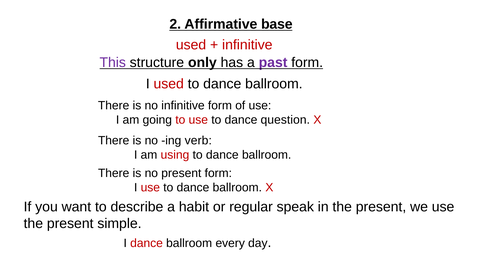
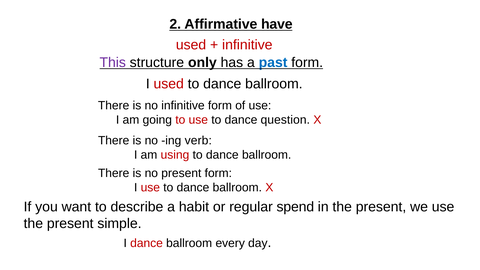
base: base -> have
past colour: purple -> blue
speak: speak -> spend
